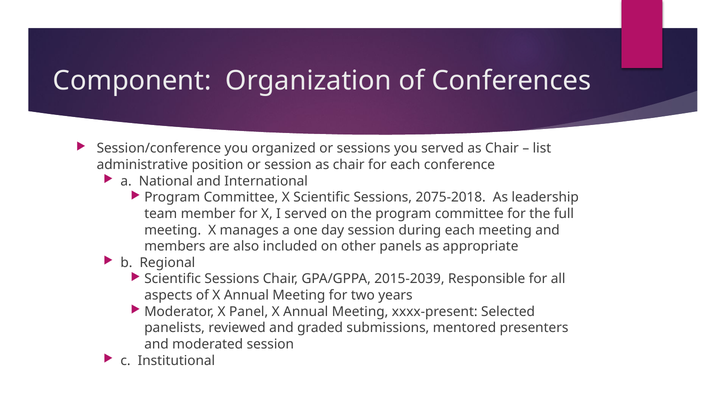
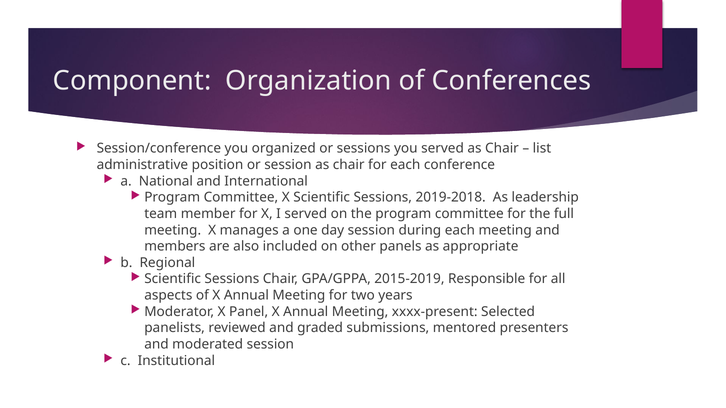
2075-2018: 2075-2018 -> 2019-2018
2015-2039: 2015-2039 -> 2015-2019
